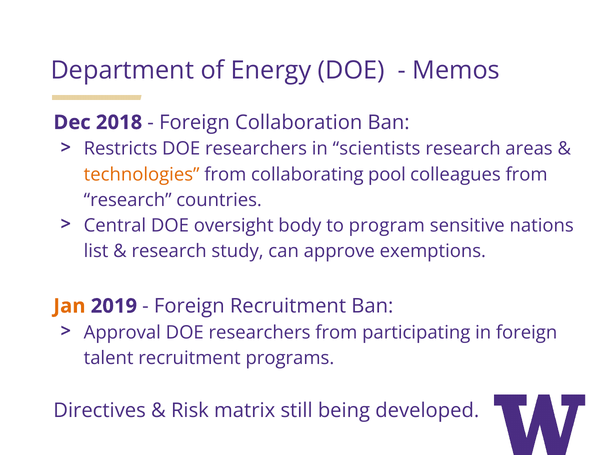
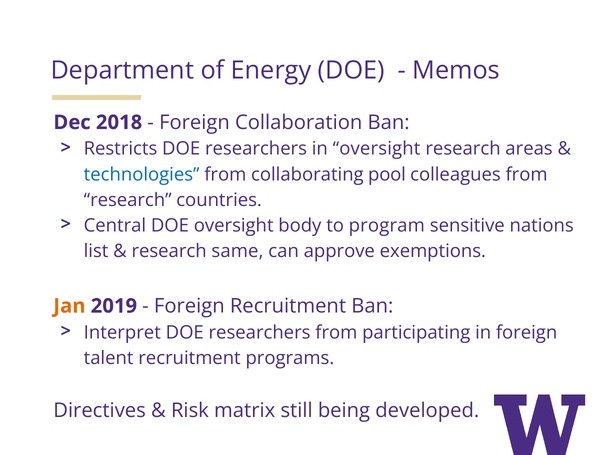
in scientists: scientists -> oversight
technologies colour: orange -> blue
study: study -> same
Approval: Approval -> Interpret
